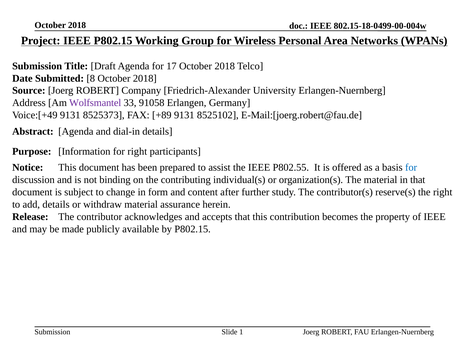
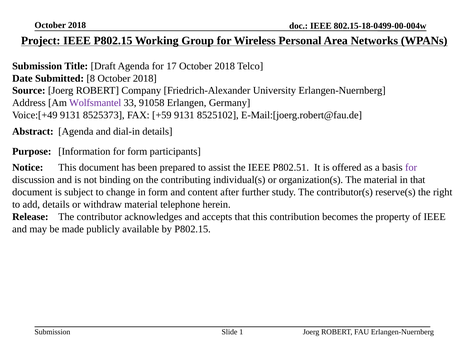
+89: +89 -> +59
for right: right -> form
P802.55: P802.55 -> P802.51
for at (411, 167) colour: blue -> purple
assurance: assurance -> telephone
